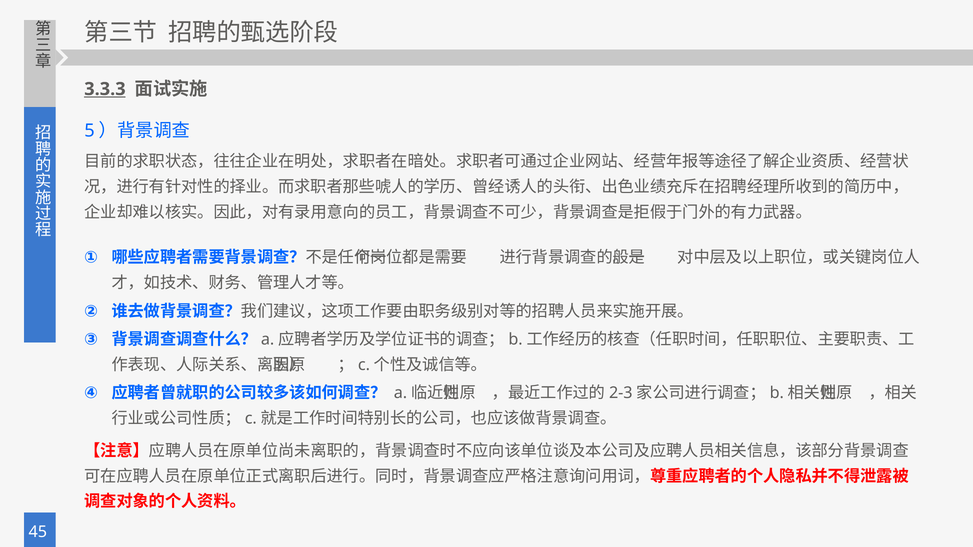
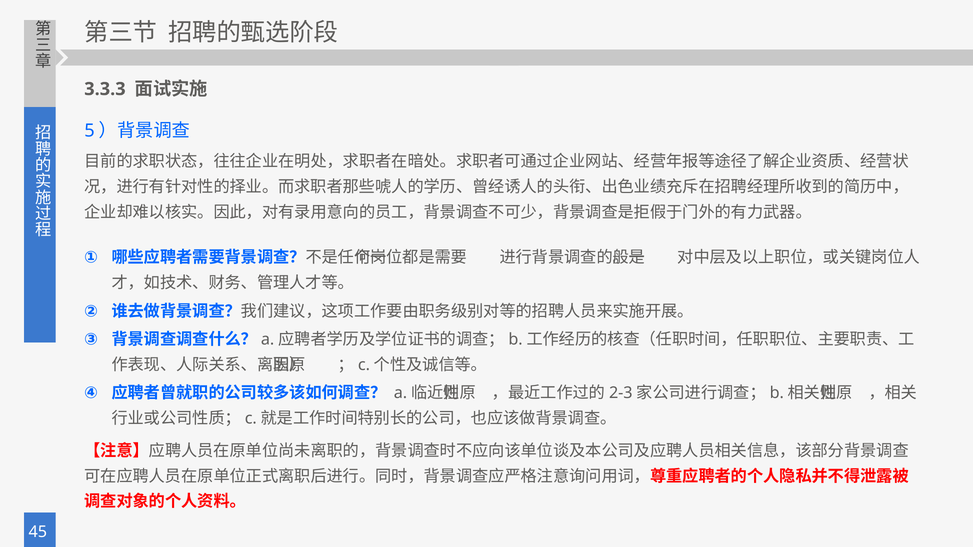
3.3.3 underline: present -> none
